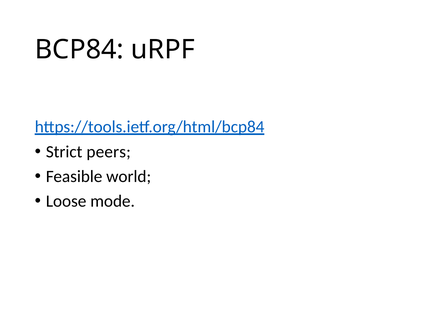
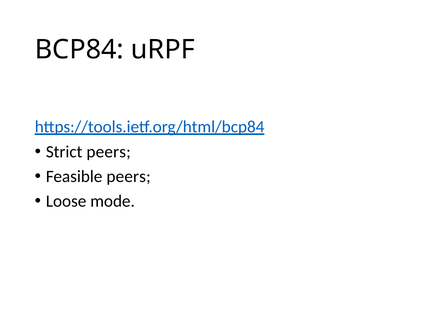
Feasible world: world -> peers
